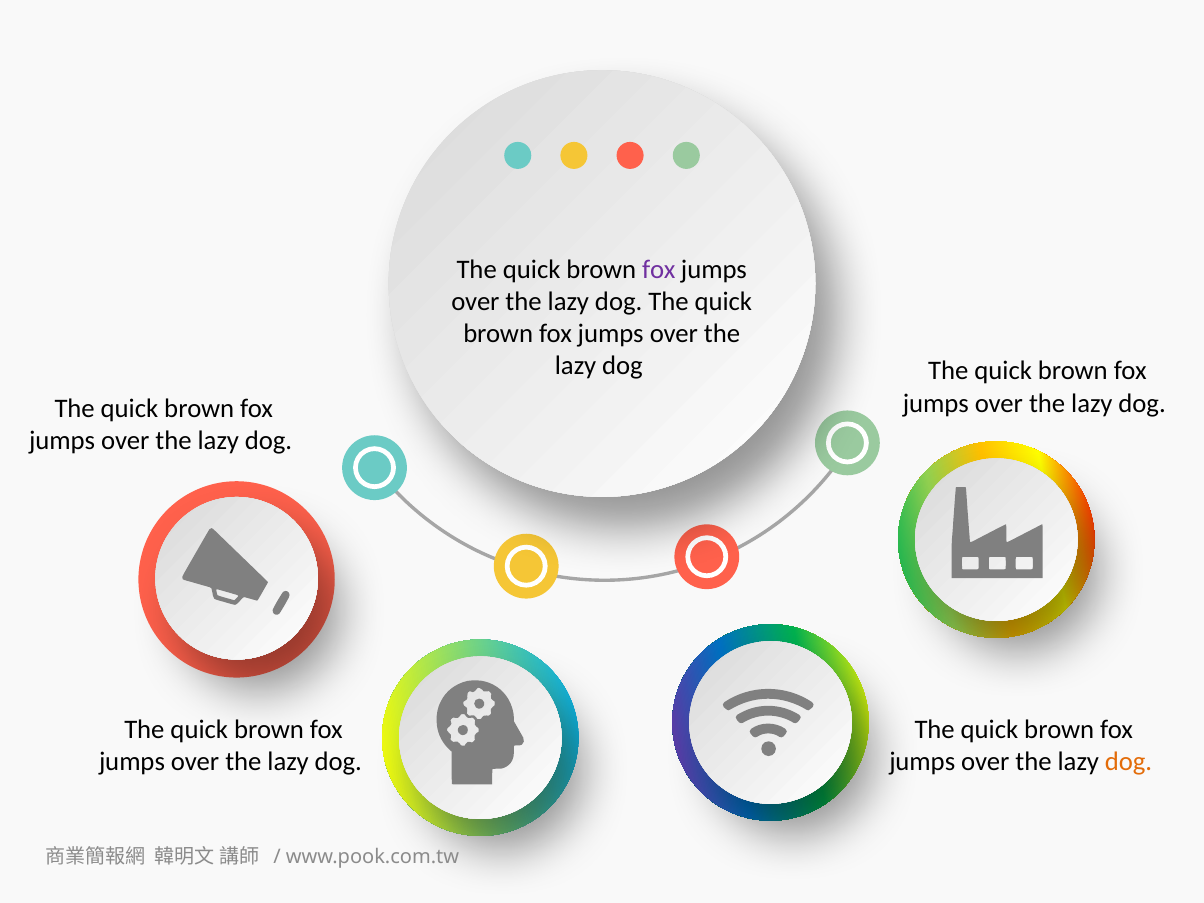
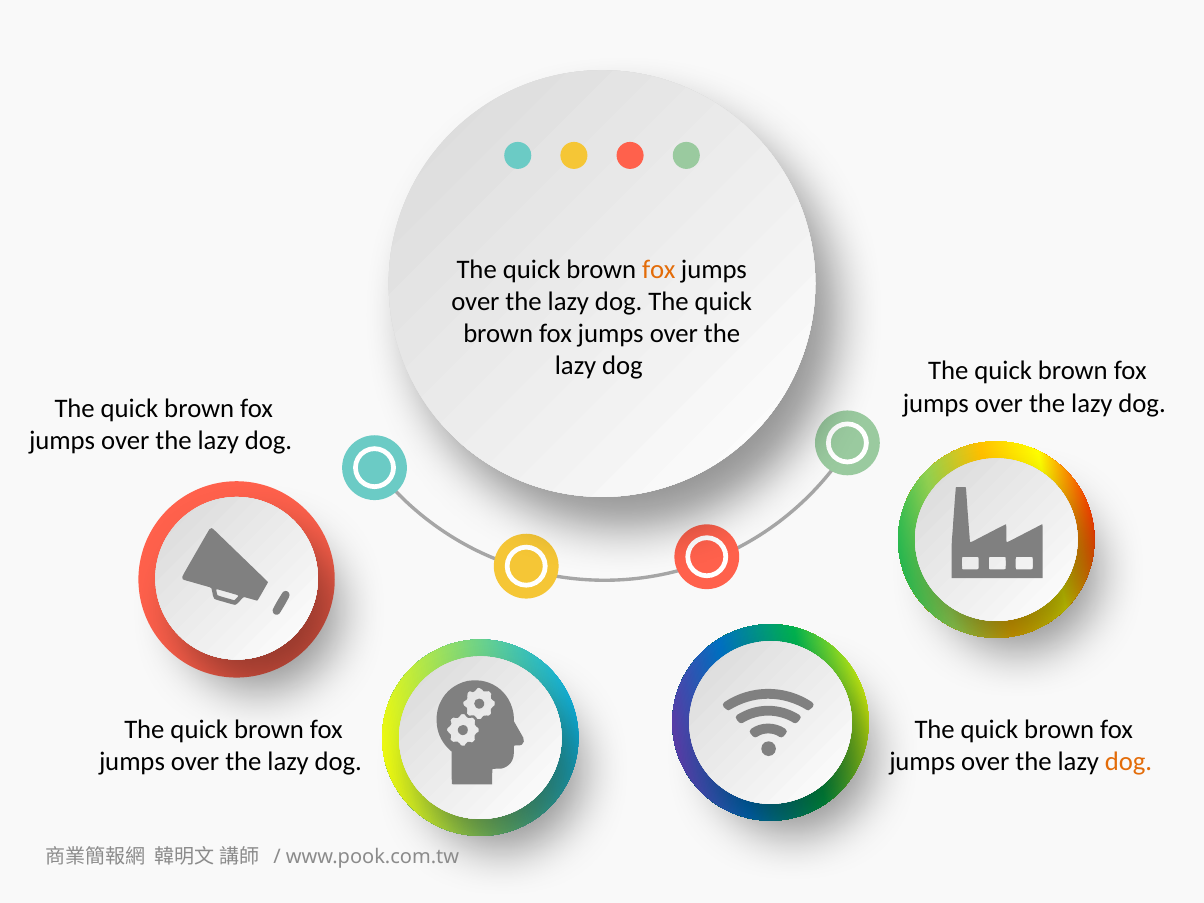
fox at (659, 270) colour: purple -> orange
